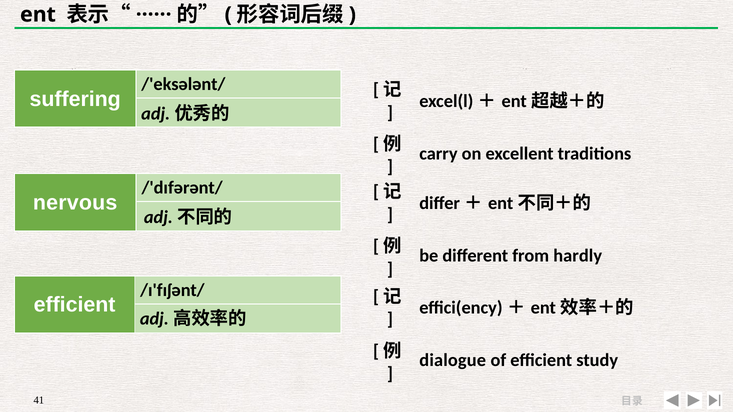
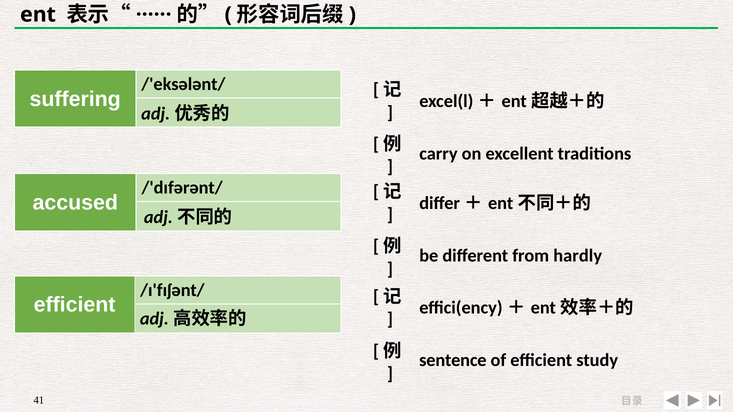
nervous: nervous -> accused
dialogue: dialogue -> sentence
